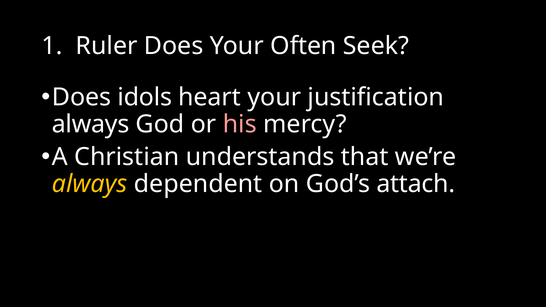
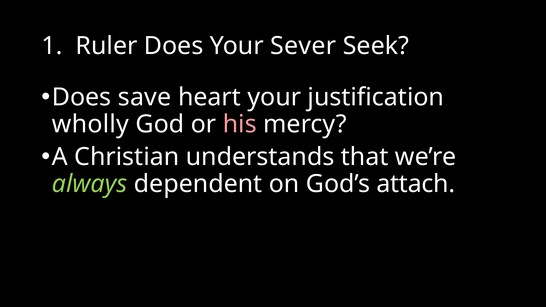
Often: Often -> Sever
idols: idols -> save
always at (91, 124): always -> wholly
always at (90, 184) colour: yellow -> light green
